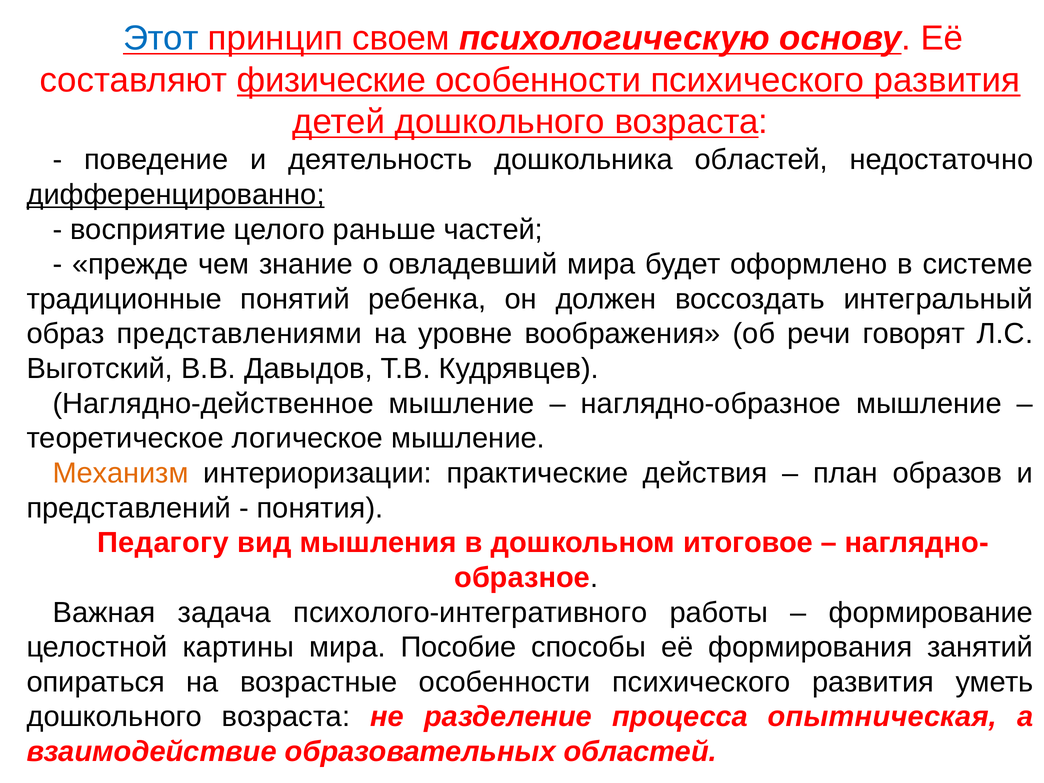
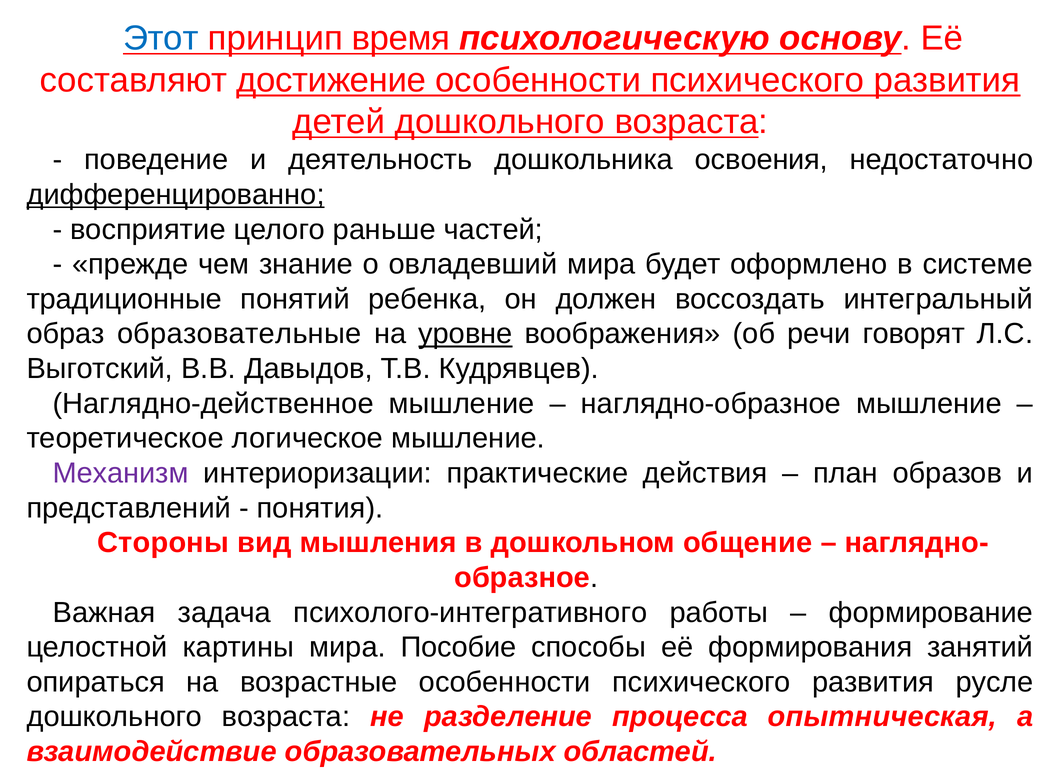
своем: своем -> время
физические: физические -> достижение
дошкольника областей: областей -> освоения
представлениями: представлениями -> образовательные
уровне underline: none -> present
Механизм colour: orange -> purple
Педагогу: Педагогу -> Стороны
итоговое: итоговое -> общение
уметь: уметь -> русле
